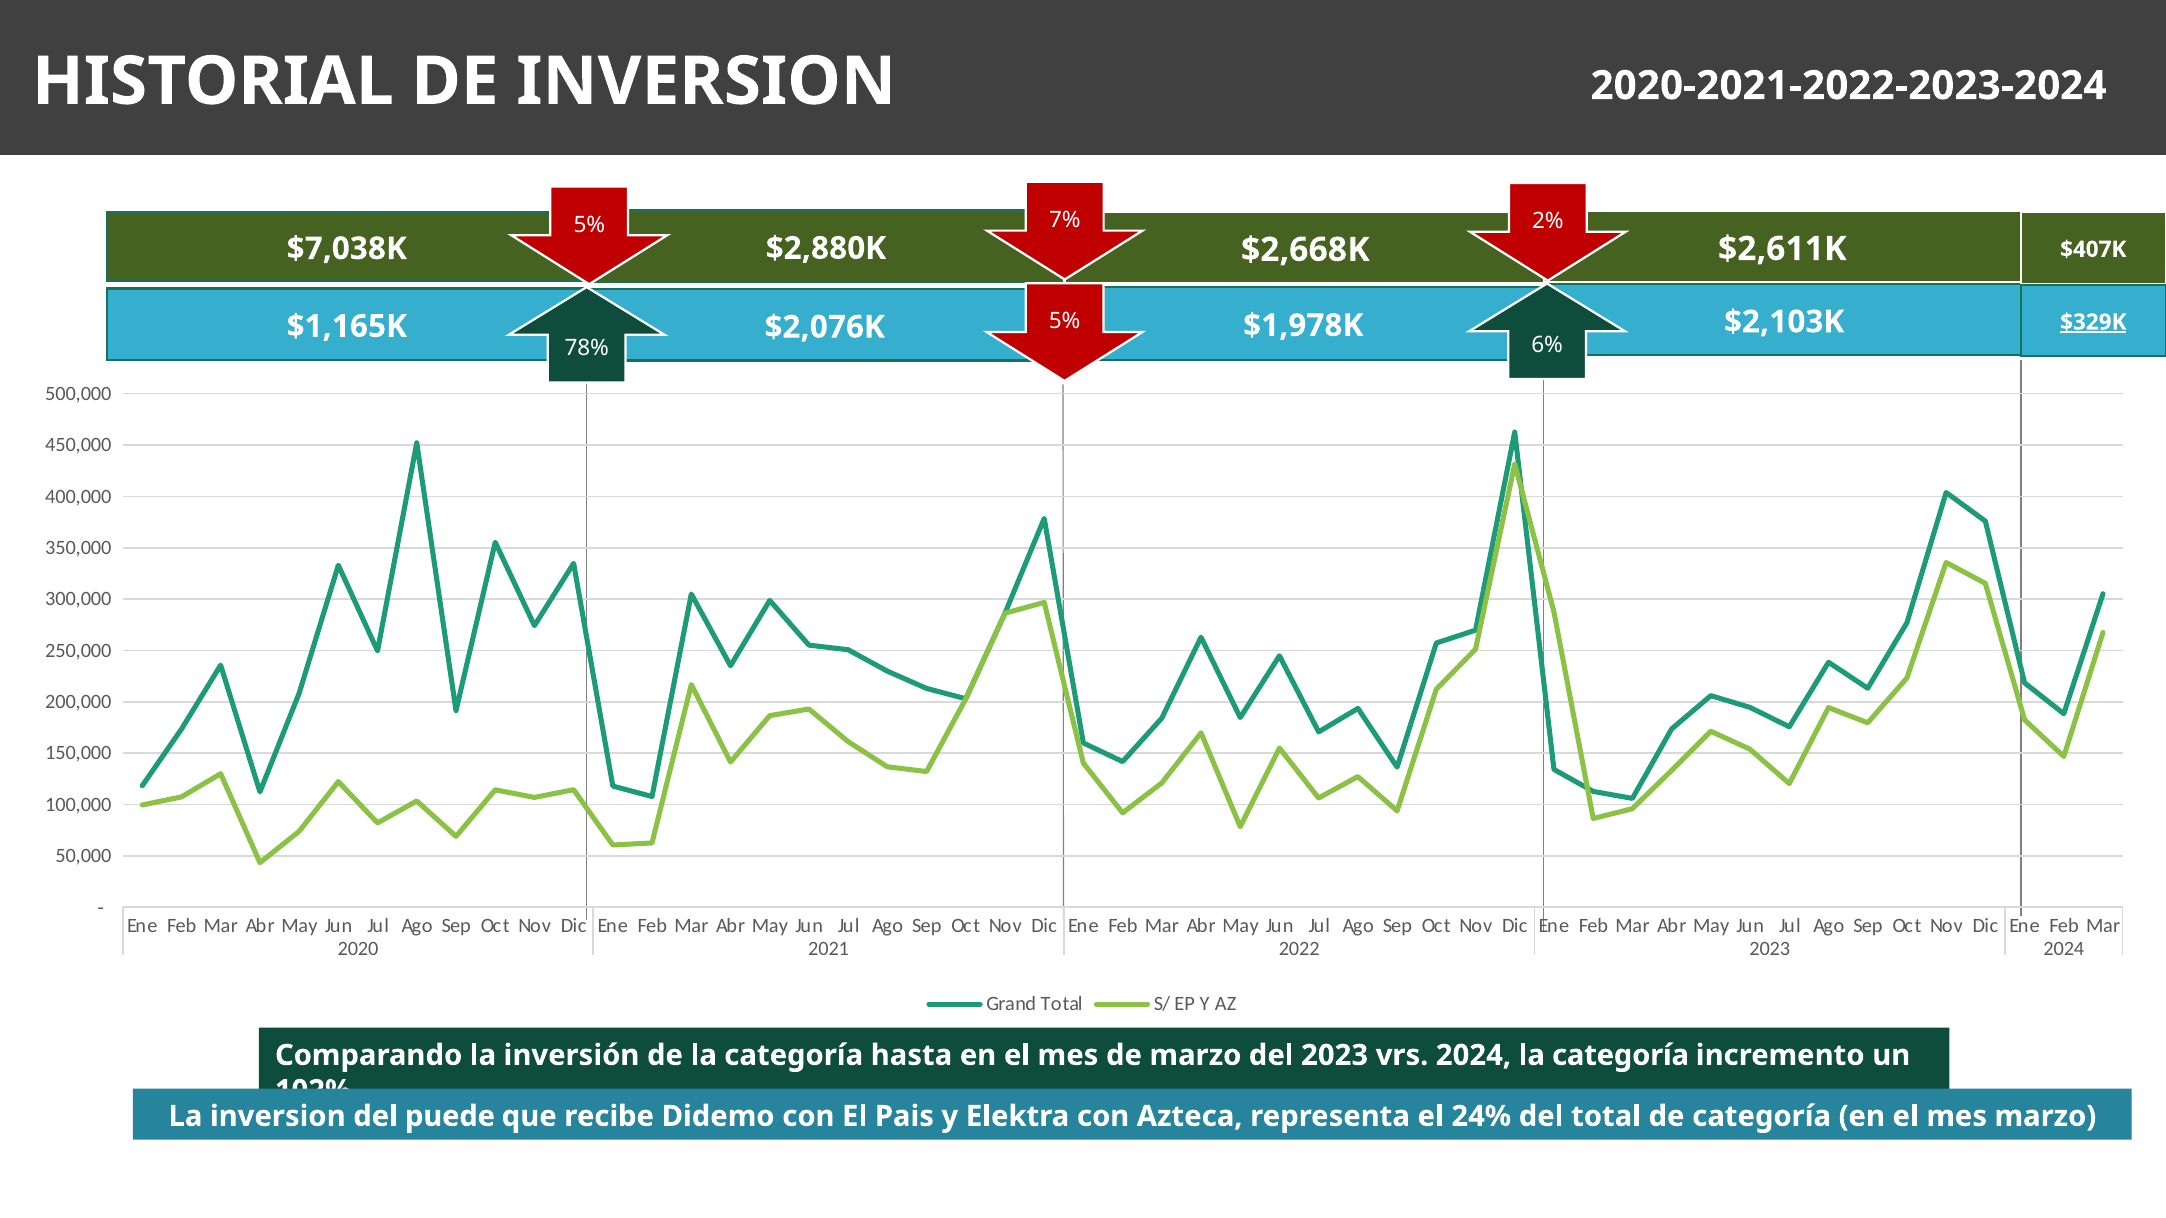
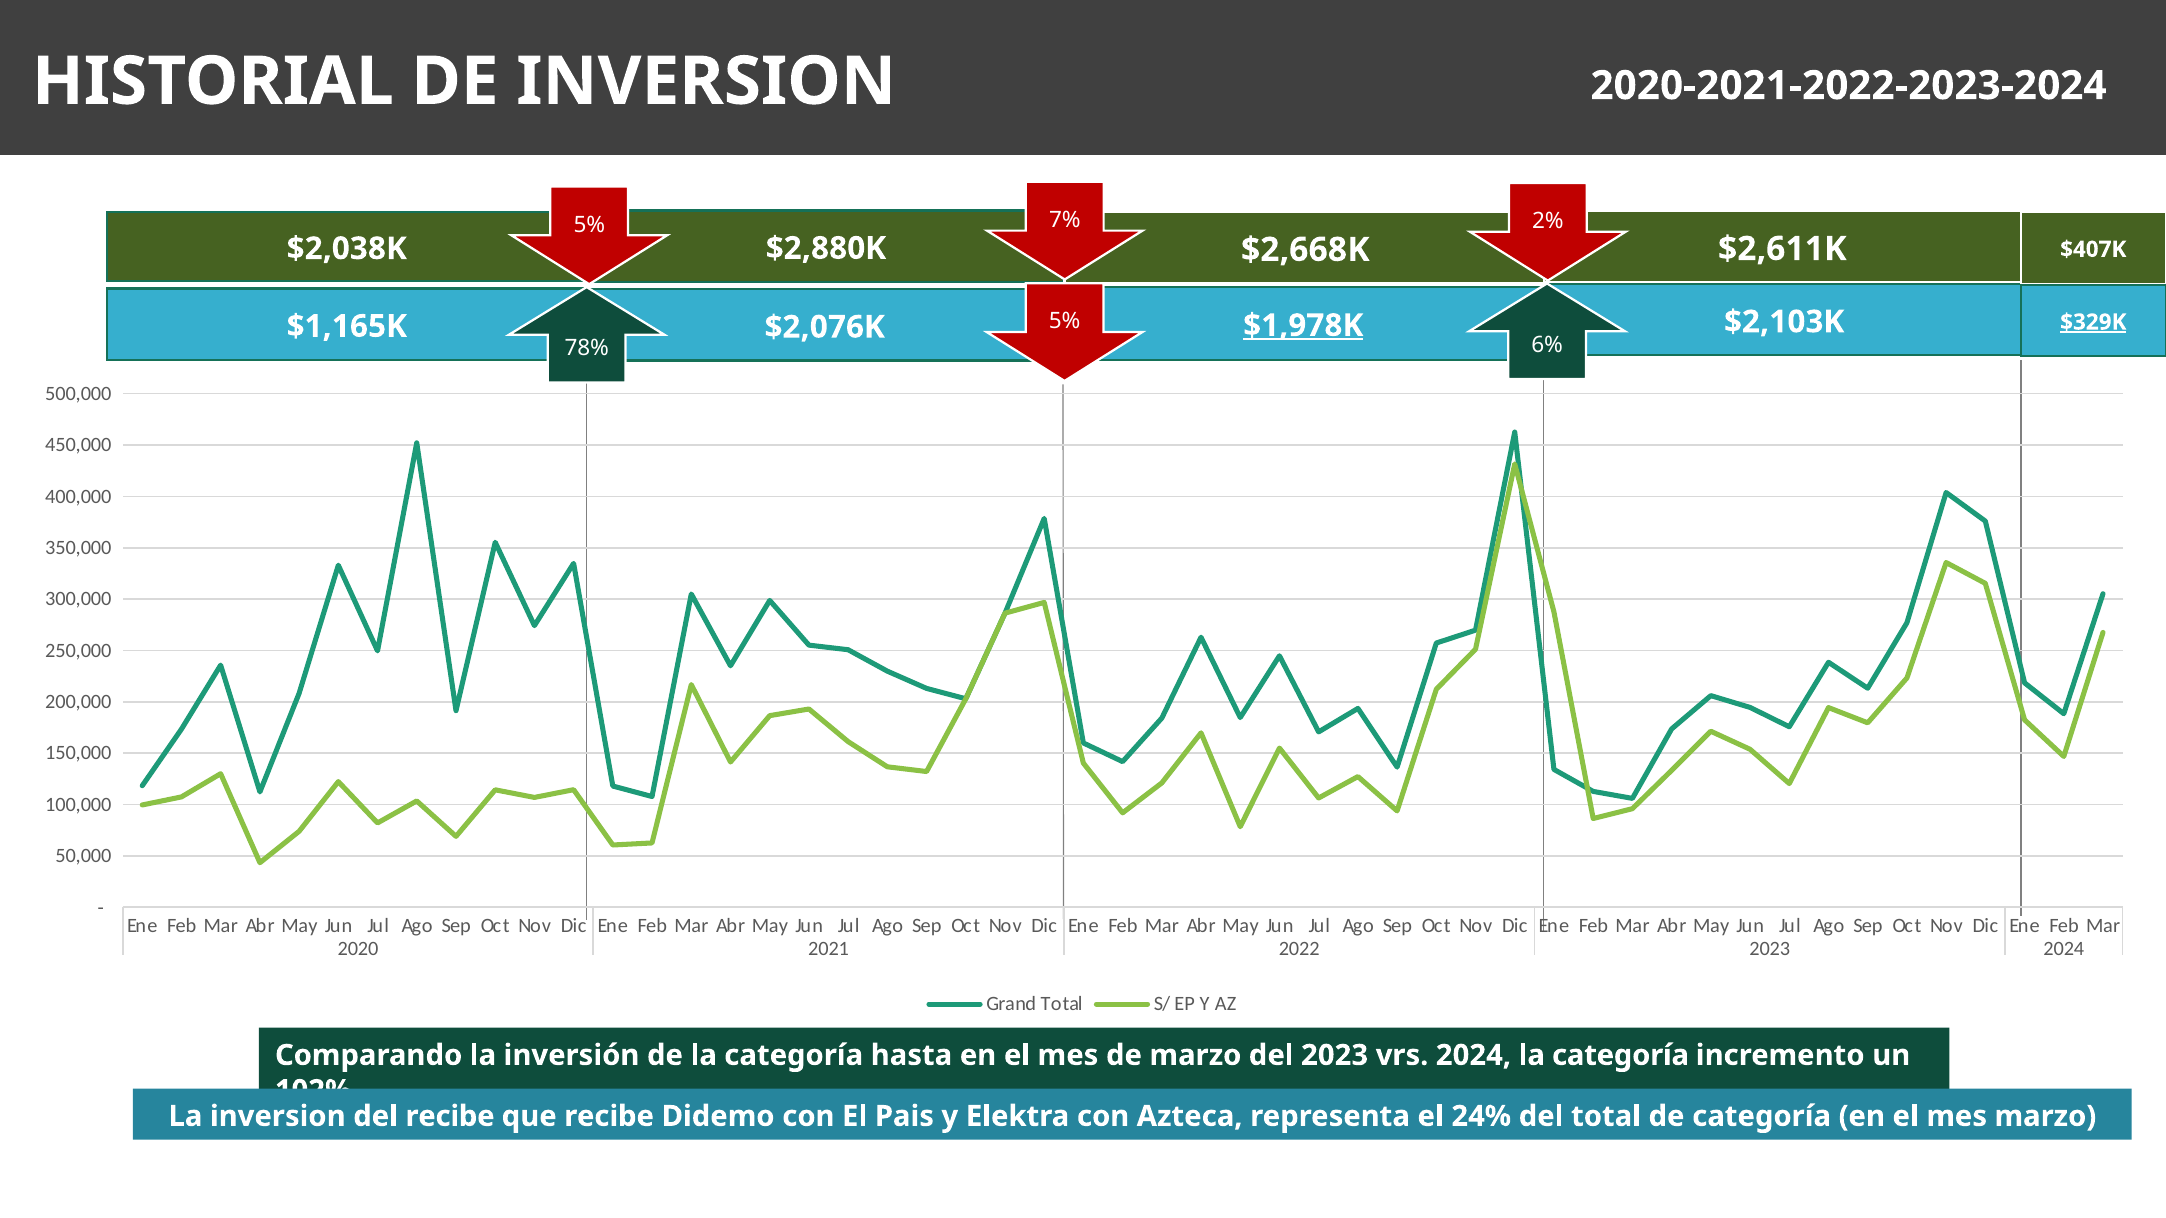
$7,038K: $7,038K -> $2,038K
$1,978K underline: none -> present
del puede: puede -> recibe
